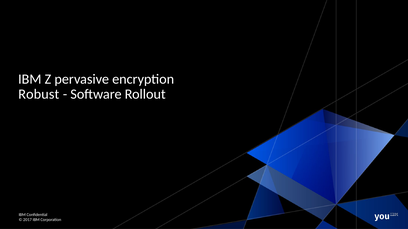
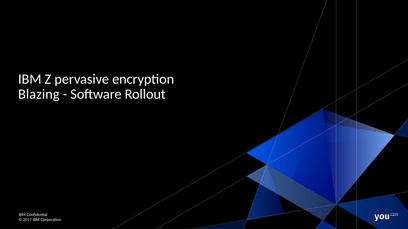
Robust: Robust -> Blazing
